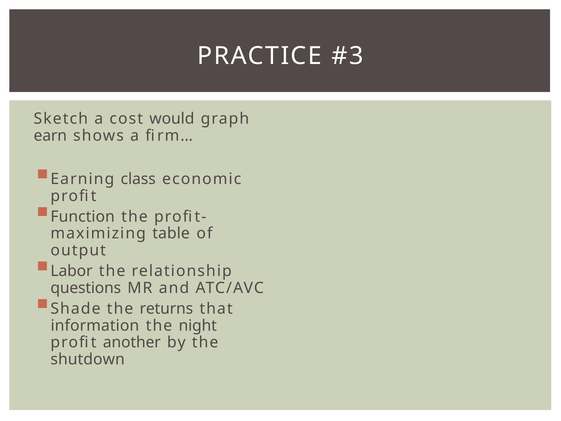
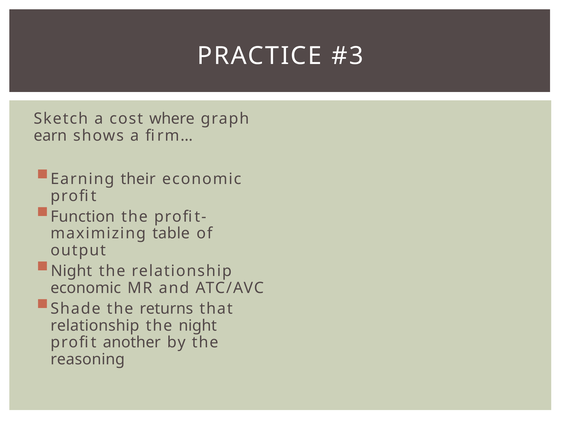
would: would -> where
class: class -> their
Labor at (72, 271): Labor -> Night
questions at (86, 288): questions -> economic
information at (95, 325): information -> relationship
shutdown: shutdown -> reasoning
